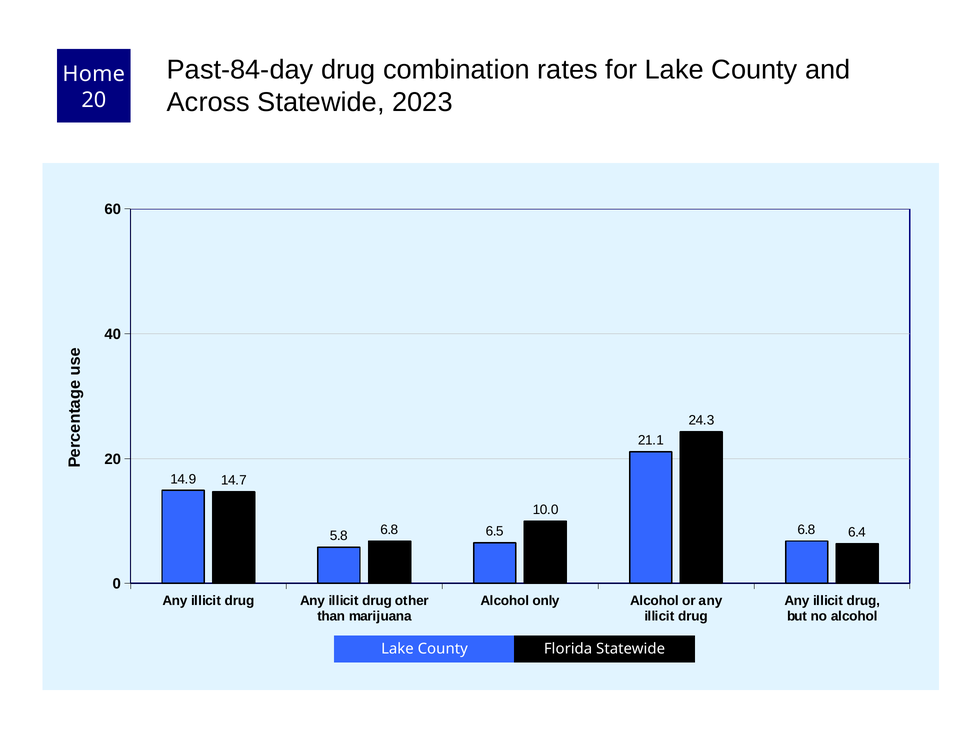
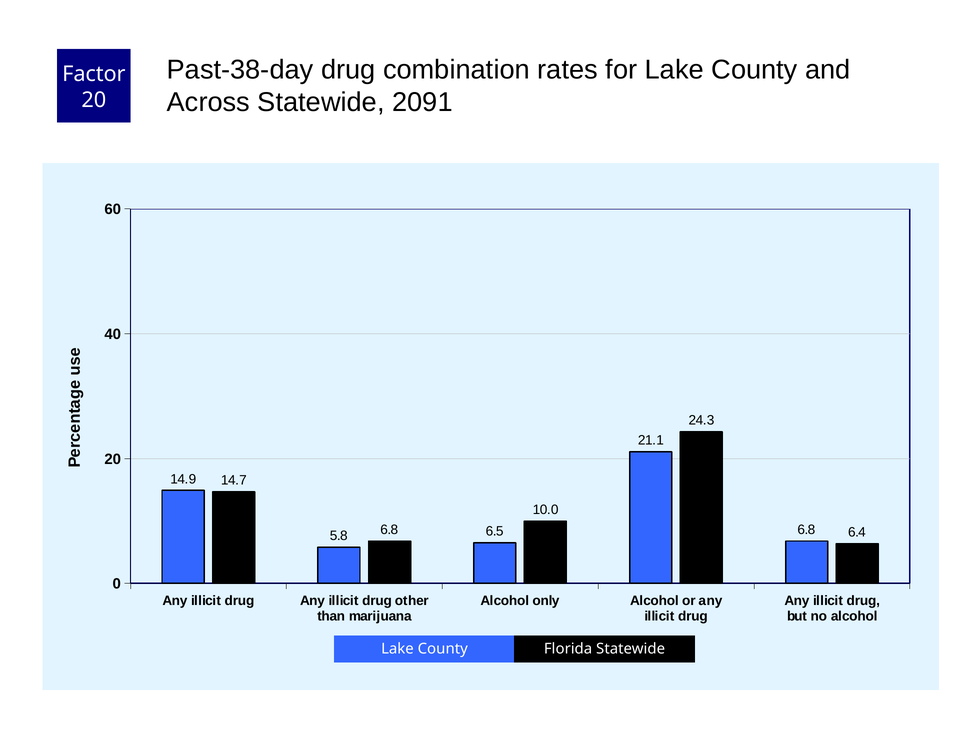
Past-84-day: Past-84-day -> Past-38-day
Home: Home -> Factor
2023: 2023 -> 2091
